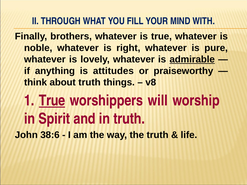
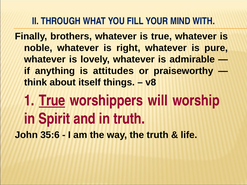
admirable underline: present -> none
about truth: truth -> itself
38:6: 38:6 -> 35:6
